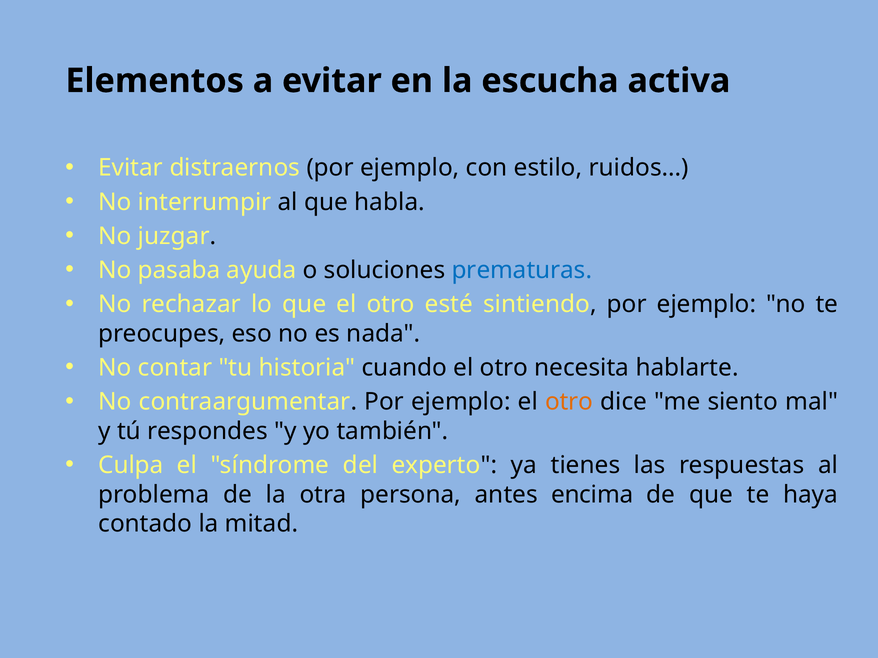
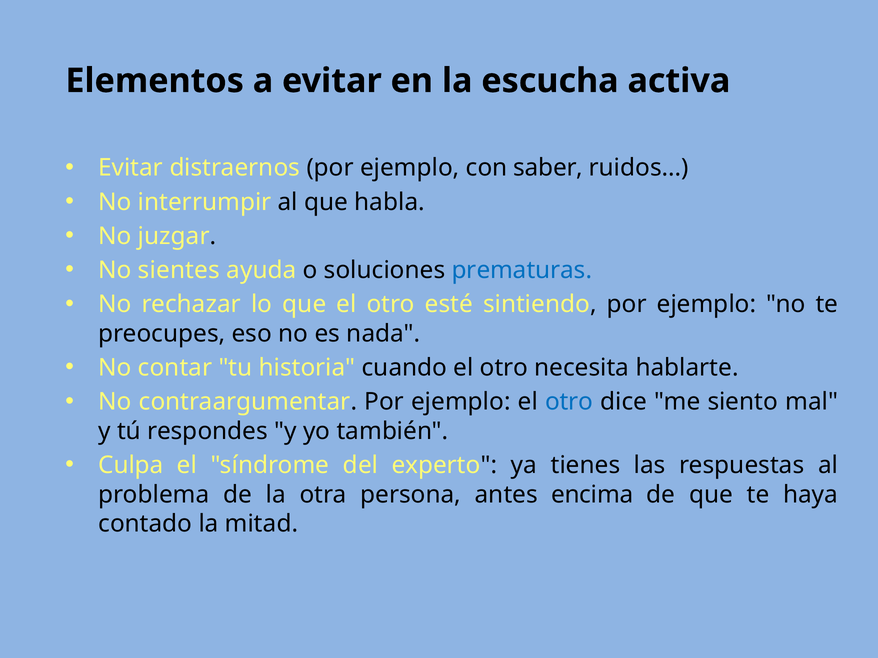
estilo: estilo -> saber
pasaba: pasaba -> sientes
otro at (569, 402) colour: orange -> blue
